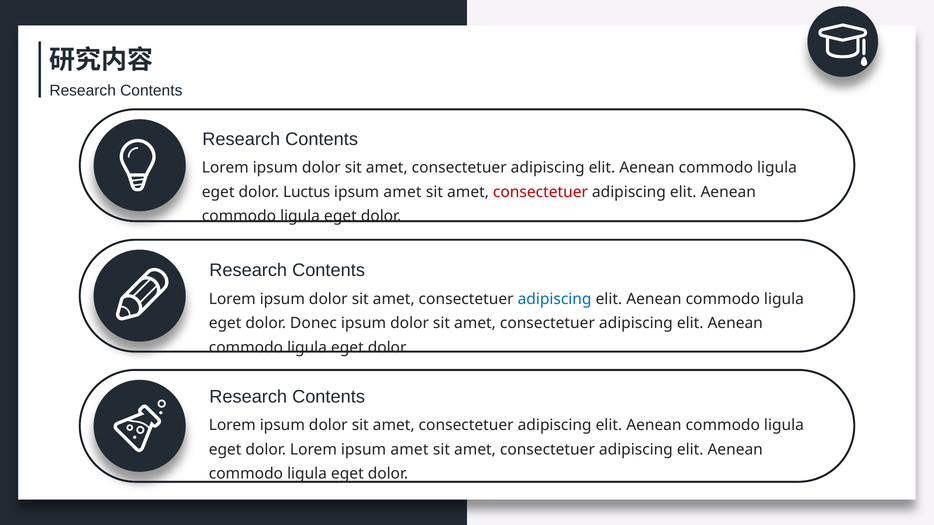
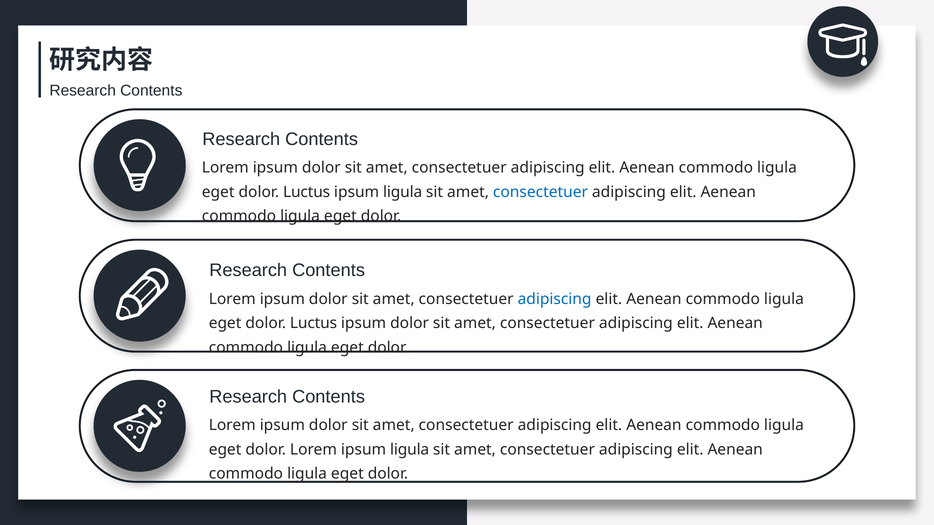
amet at (403, 192): amet -> ligula
consectetuer at (540, 192) colour: red -> blue
Donec at (313, 323): Donec -> Luctus
Lorem ipsum amet: amet -> ligula
